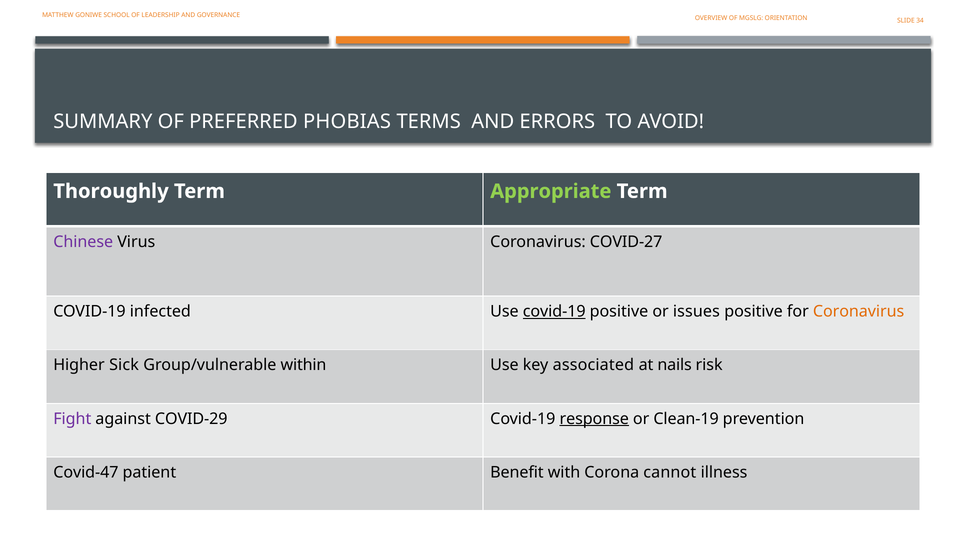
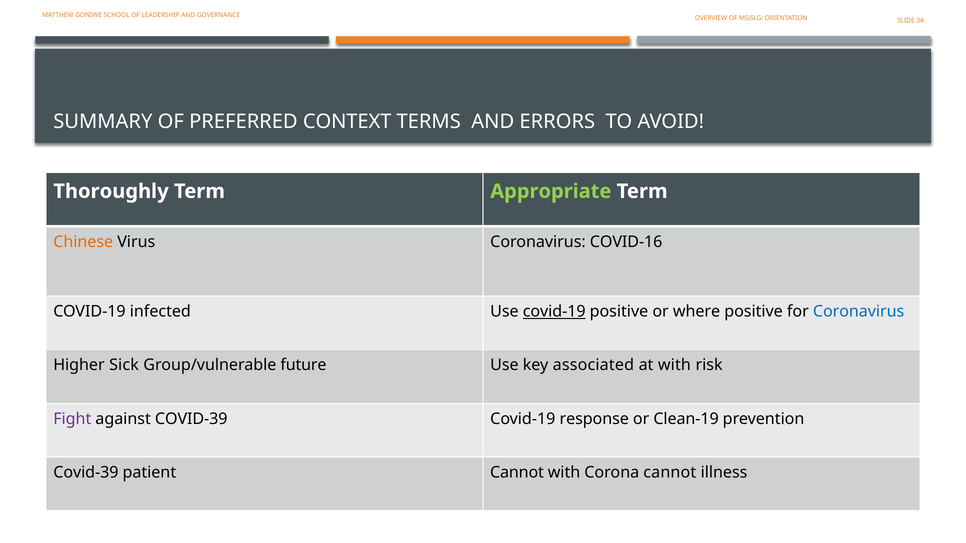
PHOBIAS: PHOBIAS -> CONTEXT
Chinese colour: purple -> orange
COVID-27: COVID-27 -> COVID-16
issues: issues -> where
Coronavirus at (859, 312) colour: orange -> blue
within: within -> future
at nails: nails -> with
against COVID-29: COVID-29 -> COVID-39
response underline: present -> none
Covid-47 at (86, 473): Covid-47 -> Covid-39
patient Benefit: Benefit -> Cannot
